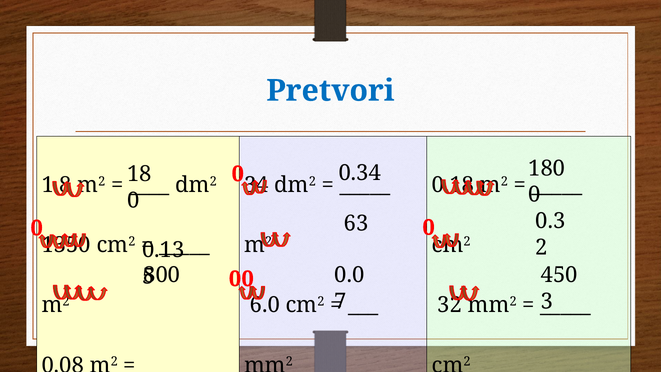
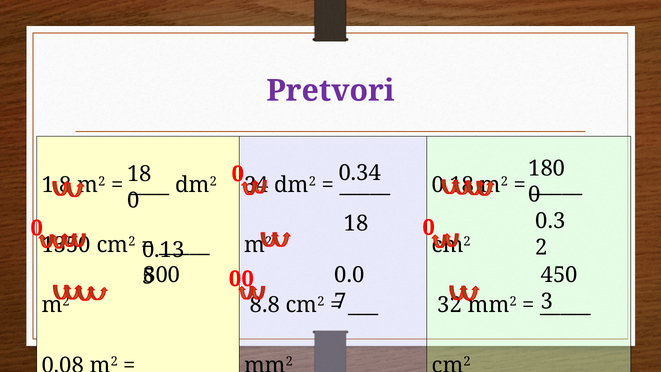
Pretvori colour: blue -> purple
63 at (356, 223): 63 -> 18
6.0: 6.0 -> 8.8
